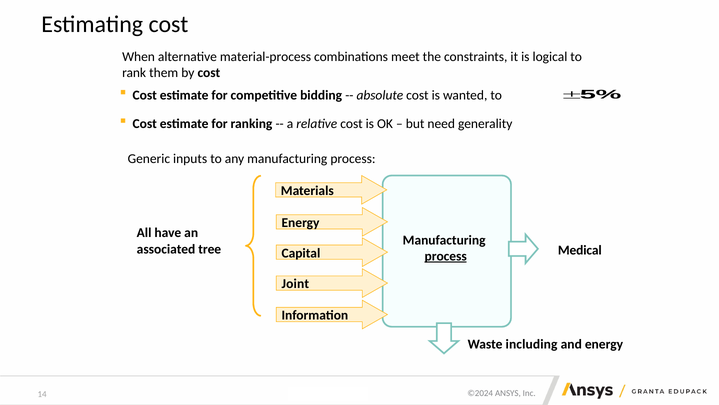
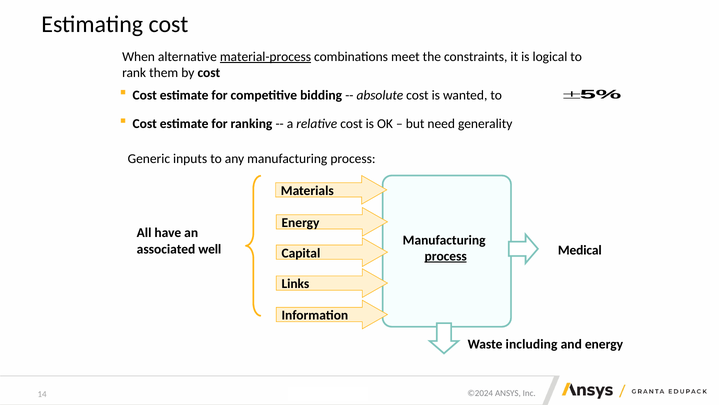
material-process underline: none -> present
tree: tree -> well
Joint: Joint -> Links
